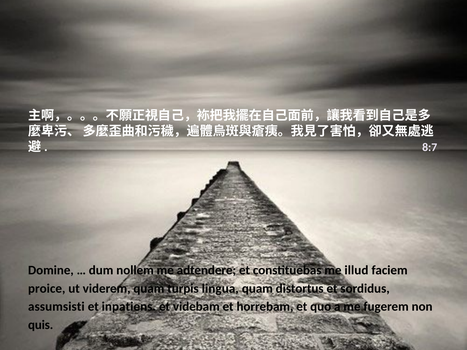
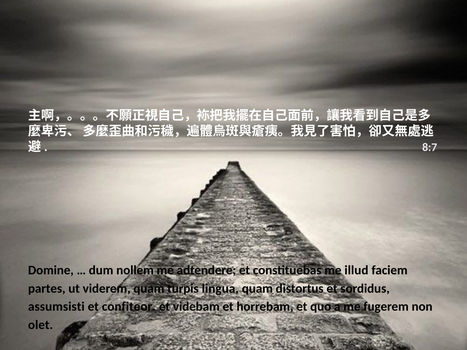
proice: proice -> partes
inpatiens: inpatiens -> confiteor
quis: quis -> olet
